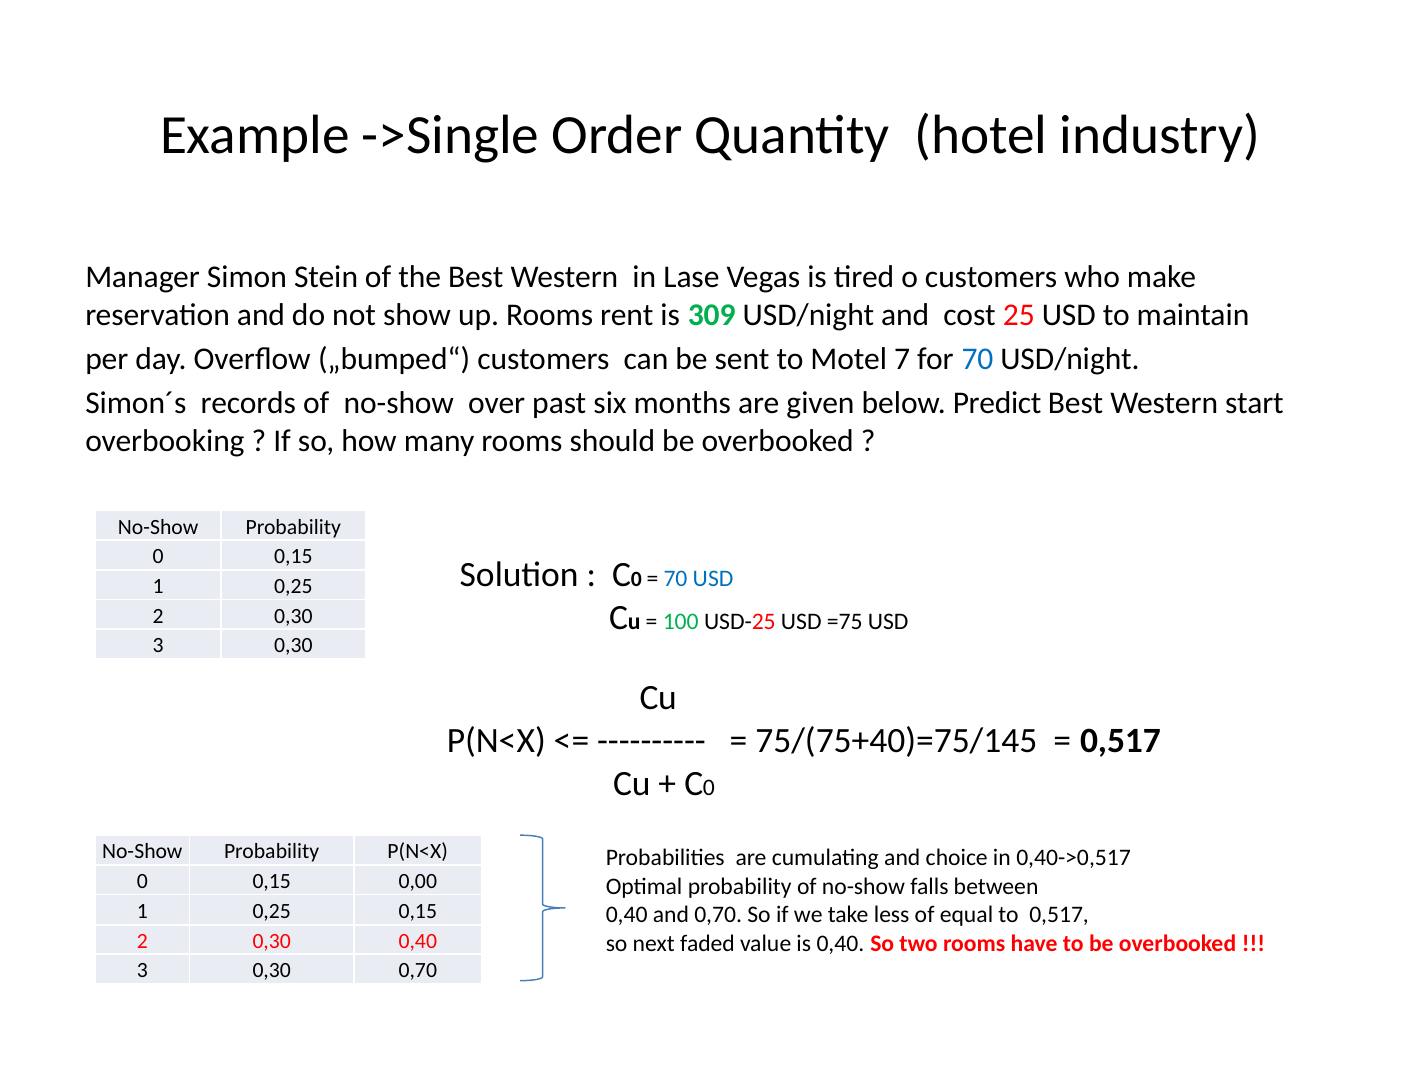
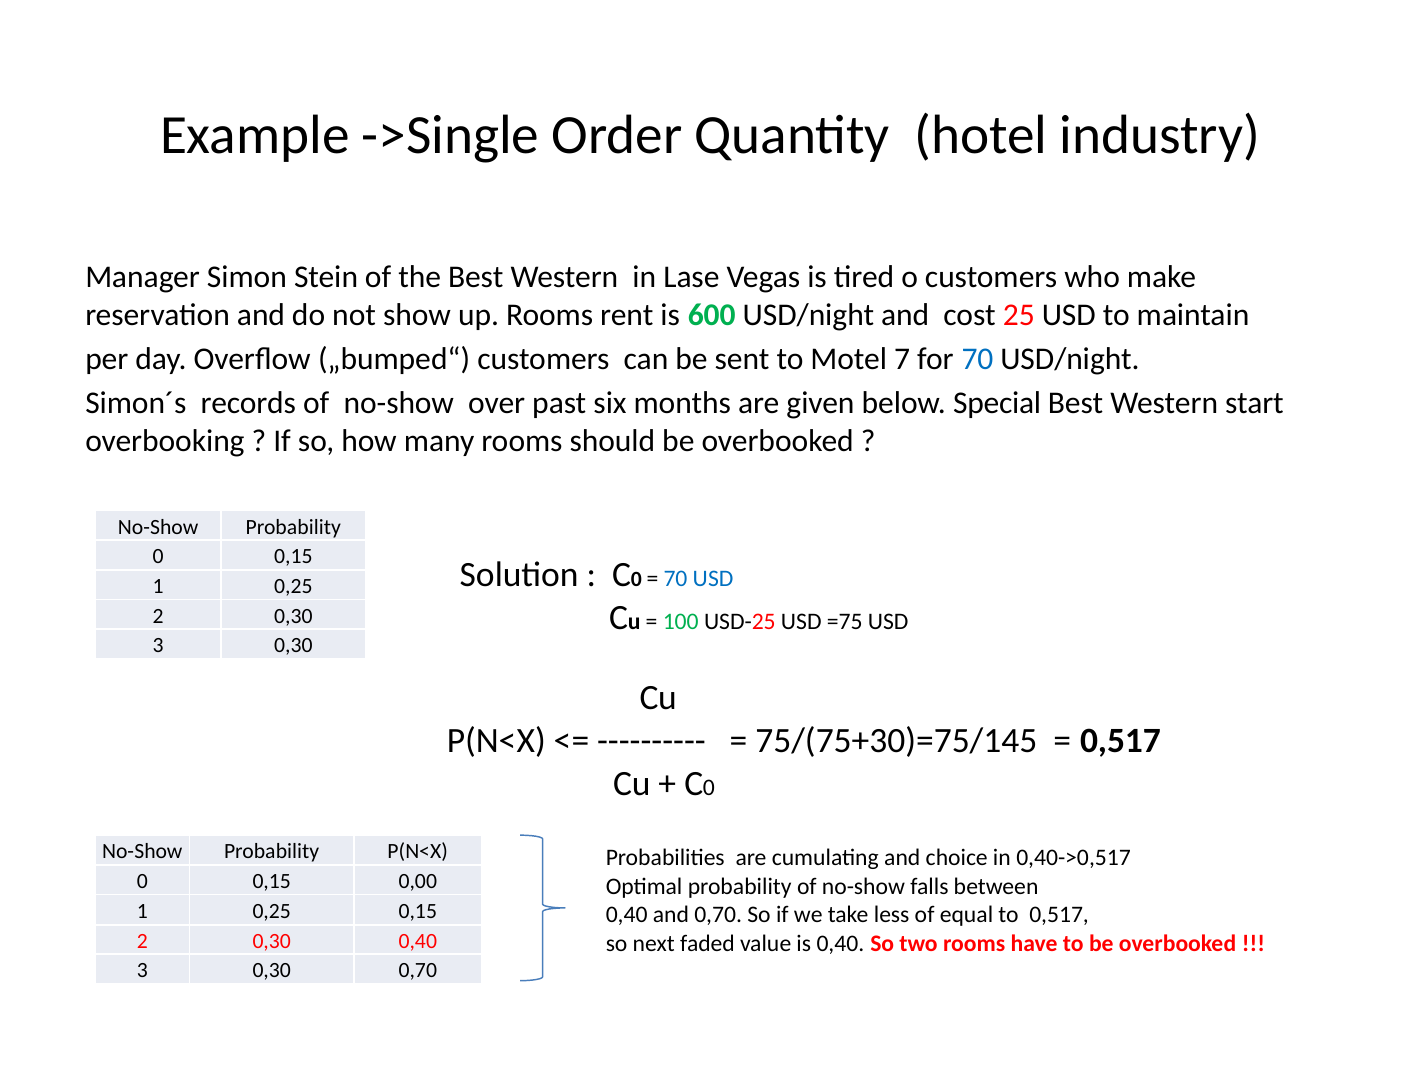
309: 309 -> 600
Predict: Predict -> Special
75/(75+40)=75/145: 75/(75+40)=75/145 -> 75/(75+30)=75/145
